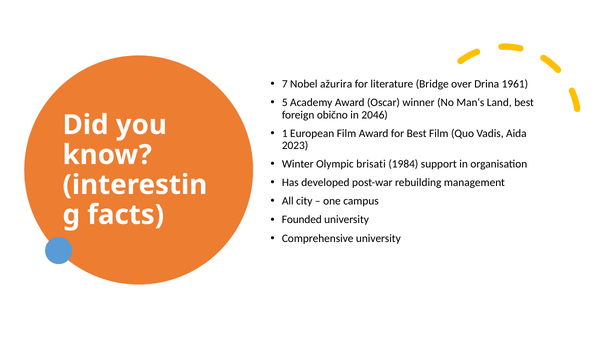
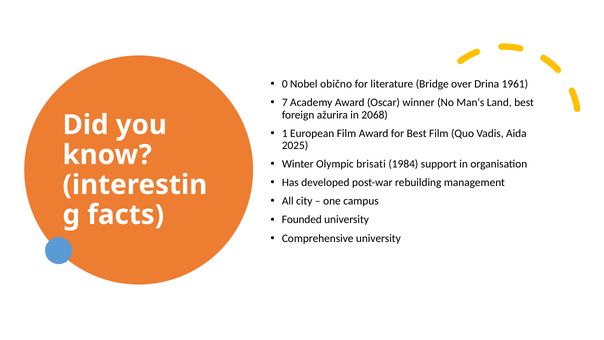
7: 7 -> 0
ažurira: ažurira -> obično
5: 5 -> 7
obično: obično -> ažurira
2046: 2046 -> 2068
2023: 2023 -> 2025
